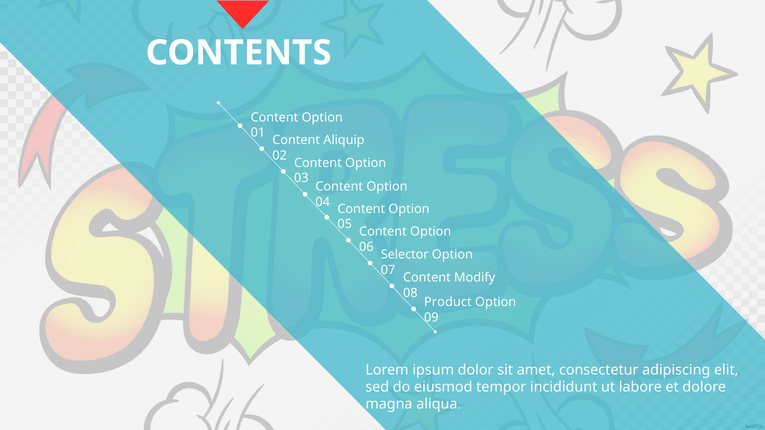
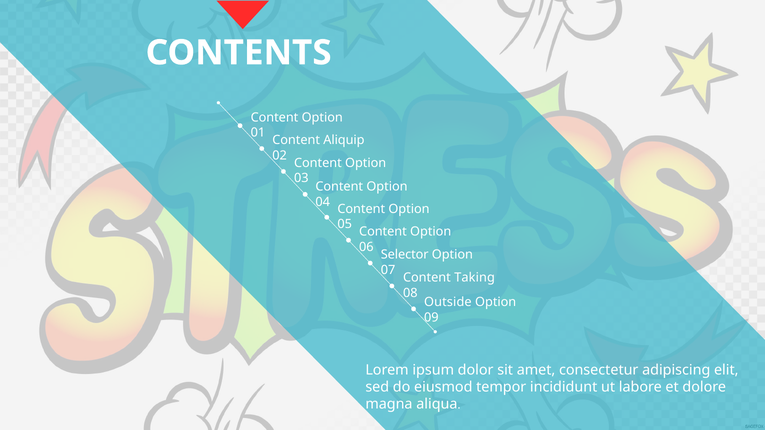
Modify: Modify -> Taking
Product: Product -> Outside
